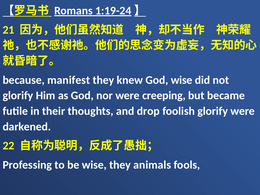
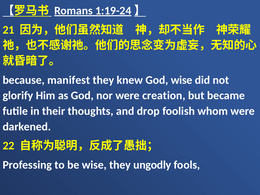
creeping: creeping -> creation
foolish glorify: glorify -> whom
animals: animals -> ungodly
